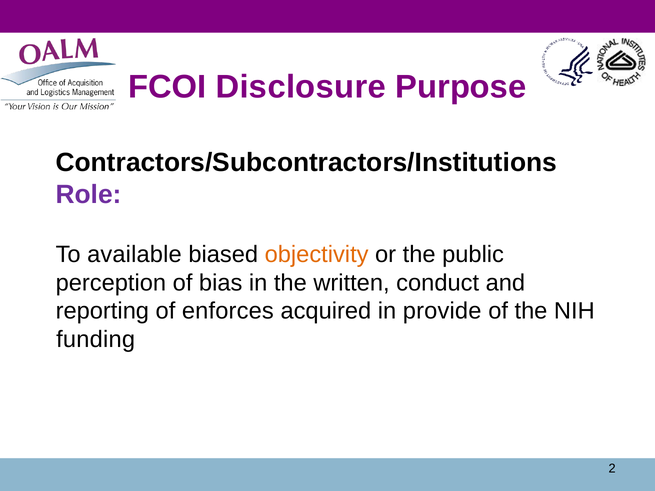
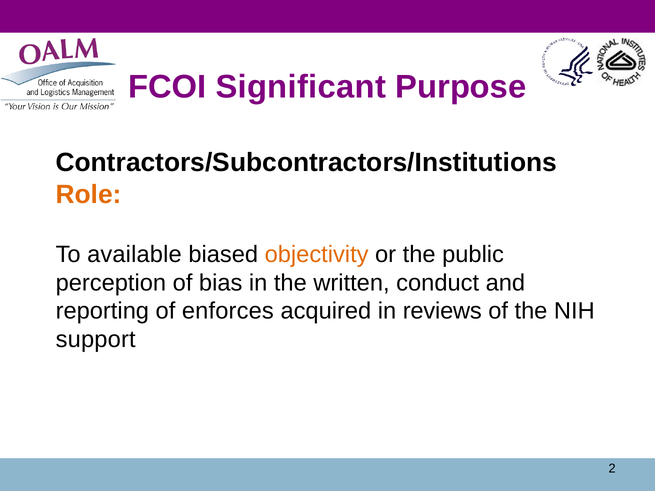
Disclosure: Disclosure -> Significant
Role colour: purple -> orange
provide: provide -> reviews
funding: funding -> support
